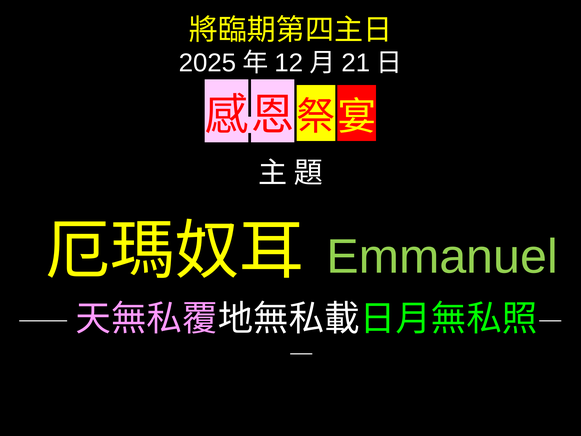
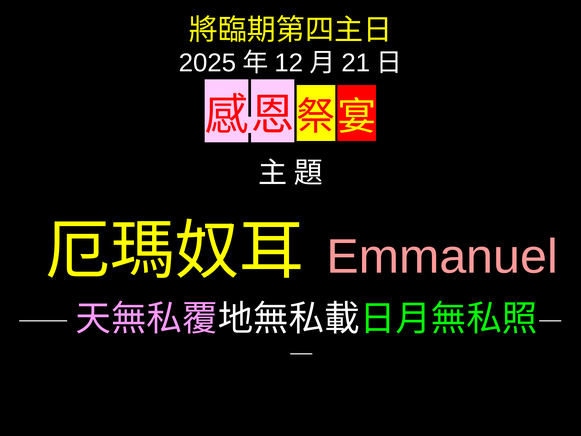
Emmanuel colour: light green -> pink
